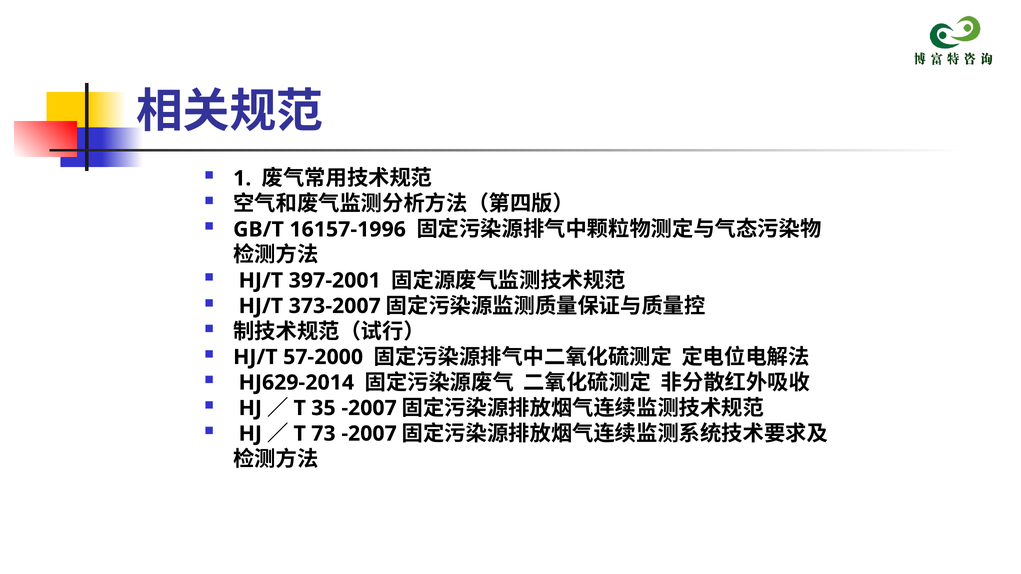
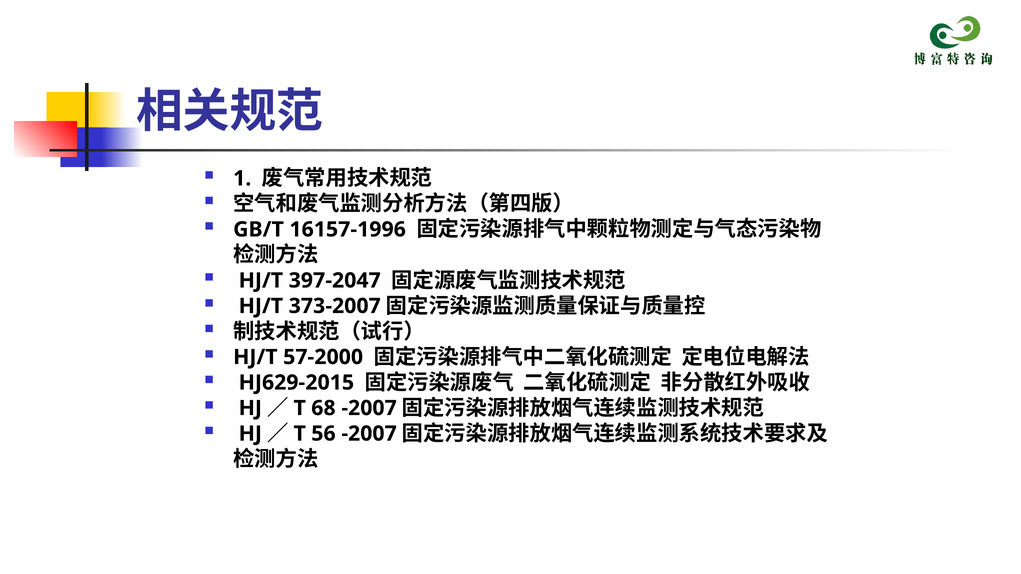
397-2001: 397-2001 -> 397-2047
HJ629-2014: HJ629-2014 -> HJ629-2015
35: 35 -> 68
73: 73 -> 56
